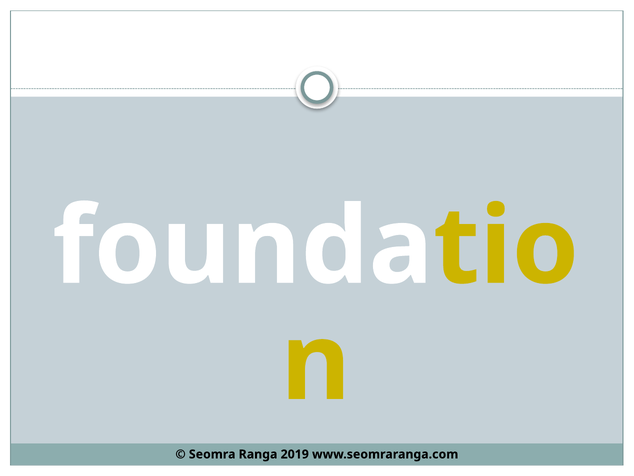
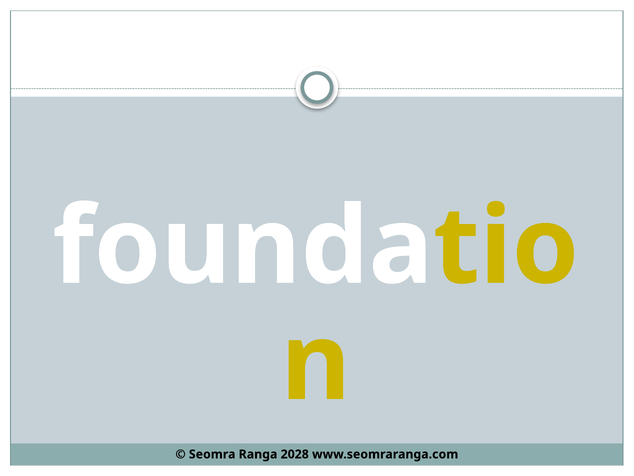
2019: 2019 -> 2028
